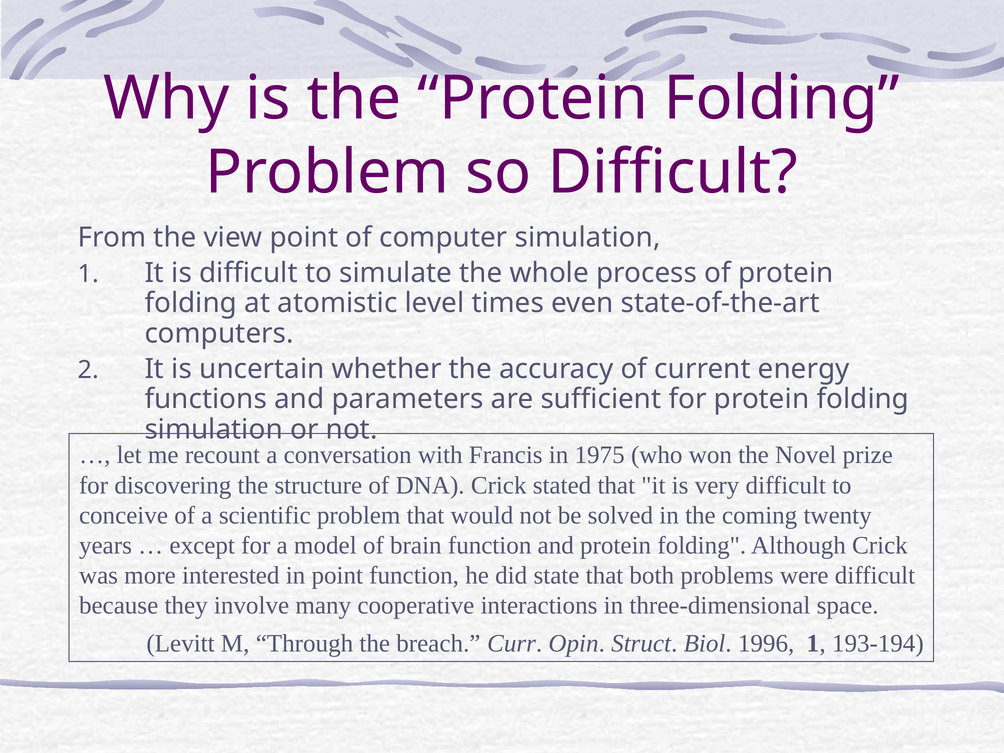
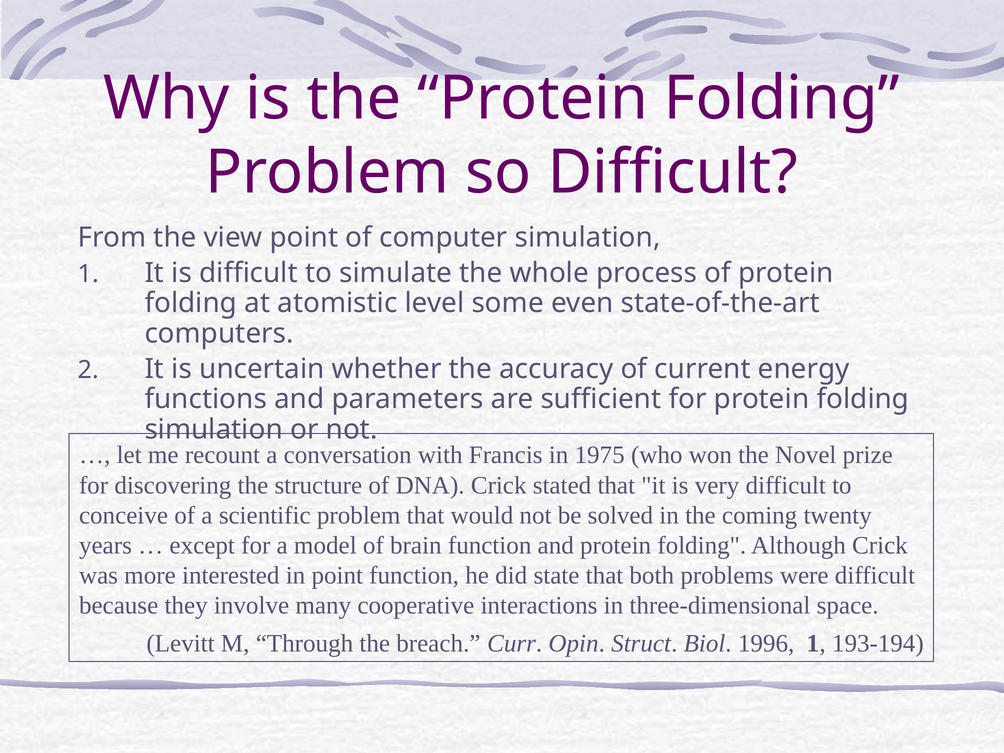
times: times -> some
